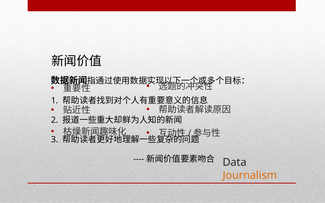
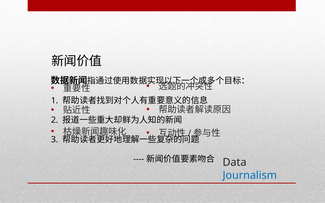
Journalism colour: orange -> blue
